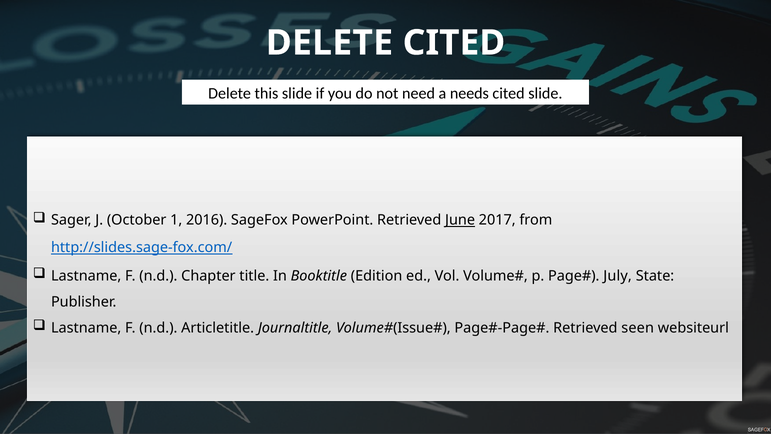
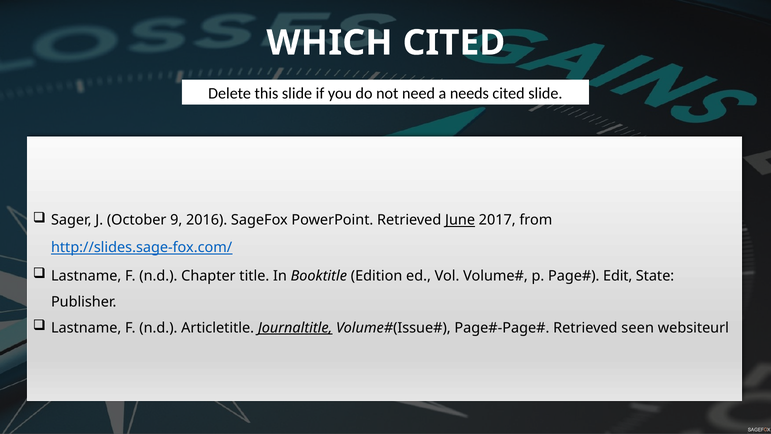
DELETE at (329, 43): DELETE -> WHICH
1: 1 -> 9
July: July -> Edit
Journaltitle underline: none -> present
